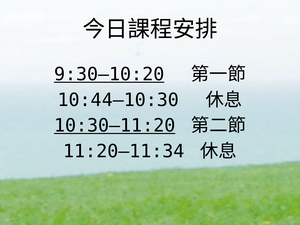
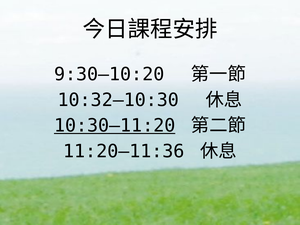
9:30—10:20 underline: present -> none
10:44—10:30: 10:44—10:30 -> 10:32—10:30
11:20—11:34: 11:20—11:34 -> 11:20—11:36
